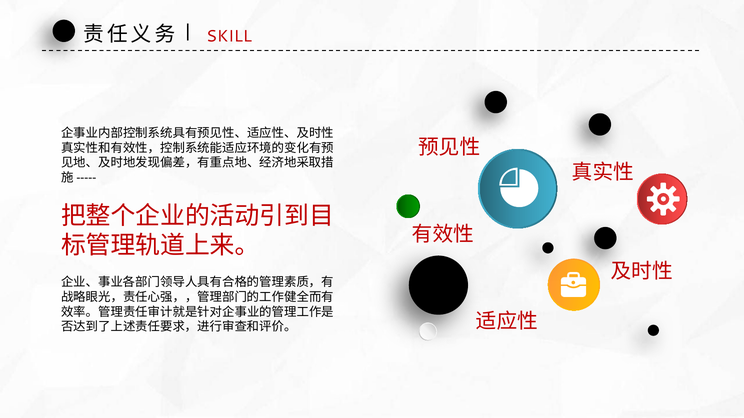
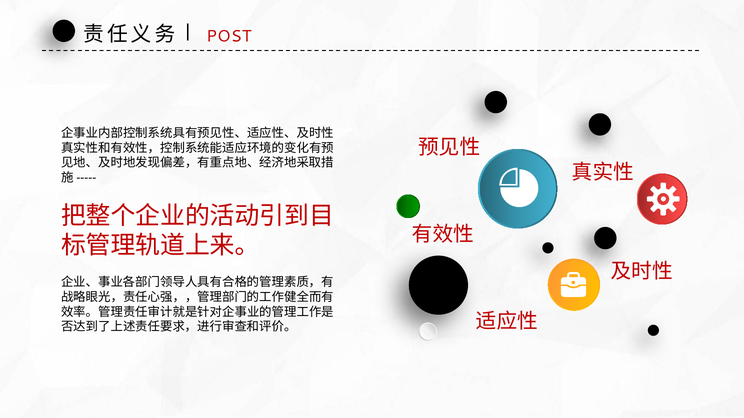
SKILL: SKILL -> POST
